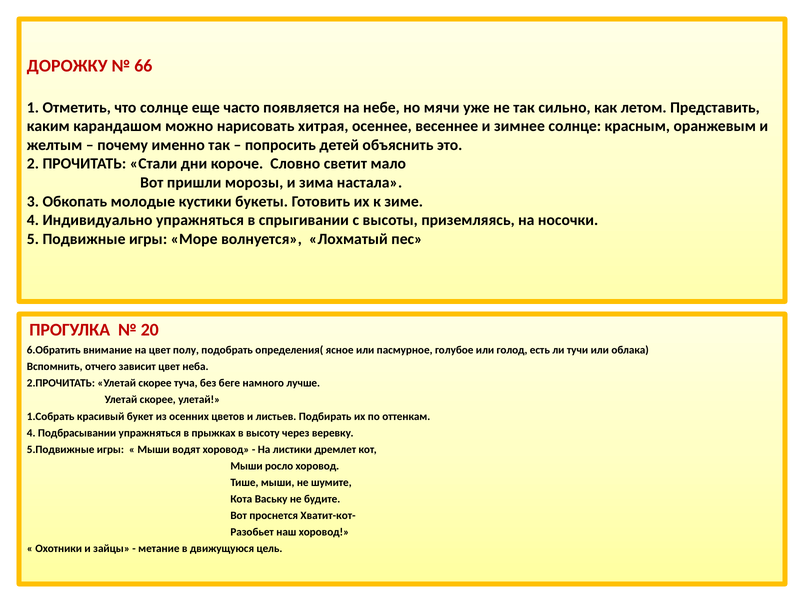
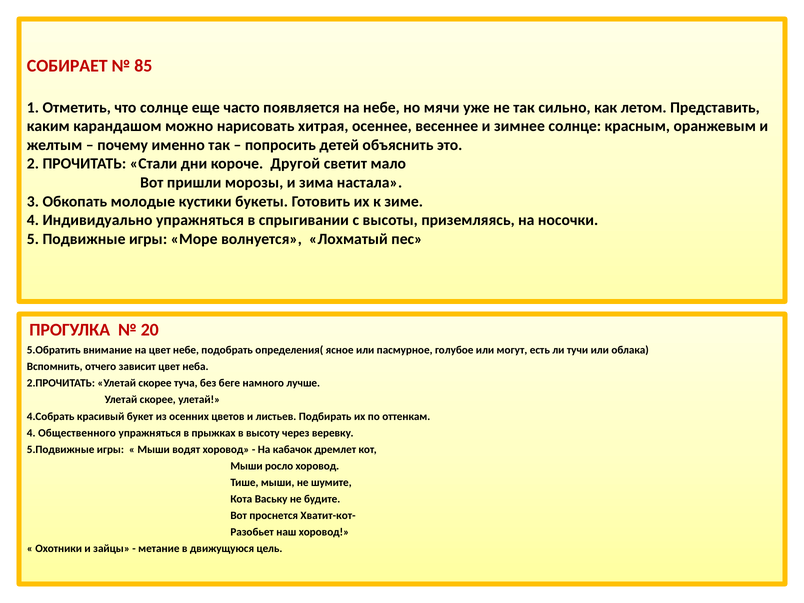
ДОРОЖКУ: ДОРОЖКУ -> СОБИРАЕТ
66: 66 -> 85
Словно: Словно -> Другой
6.Обратить: 6.Обратить -> 5.Обратить
цвет полу: полу -> небе
голод: голод -> могут
1.Собрать: 1.Собрать -> 4.Собрать
Подбрасывании: Подбрасывании -> Общественного
листики: листики -> кабачок
